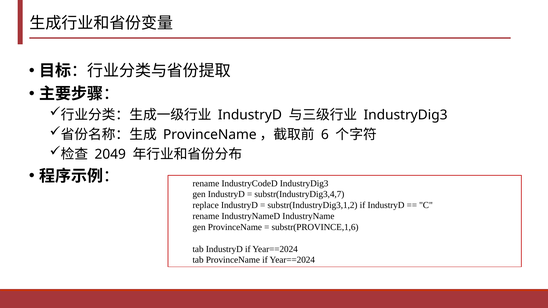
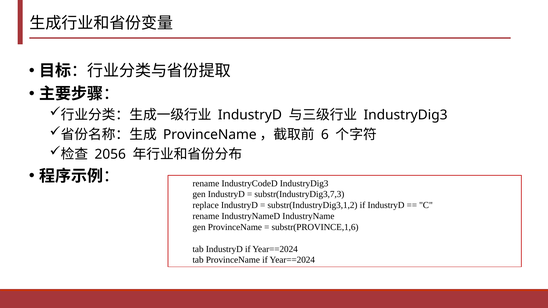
2049: 2049 -> 2056
substr(IndustryDig3,4,7: substr(IndustryDig3,4,7 -> substr(IndustryDig3,7,3
